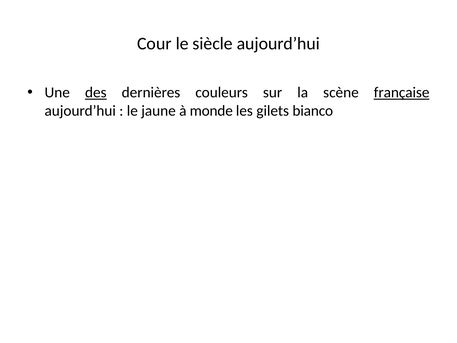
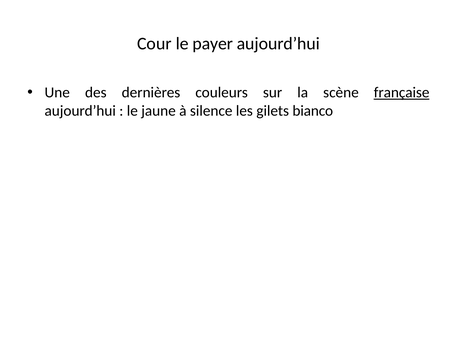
siècle: siècle -> payer
des underline: present -> none
monde: monde -> silence
